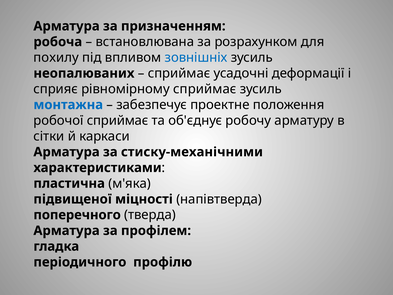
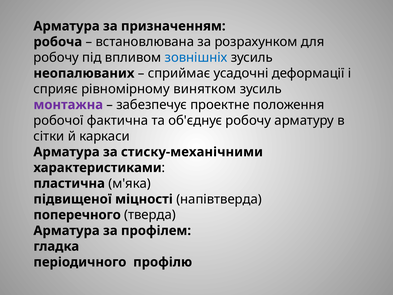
похилу at (56, 58): похилу -> робочу
рівномірному сприймає: сприймає -> винятком
монтажна colour: blue -> purple
робочої сприймає: сприймає -> фактична
